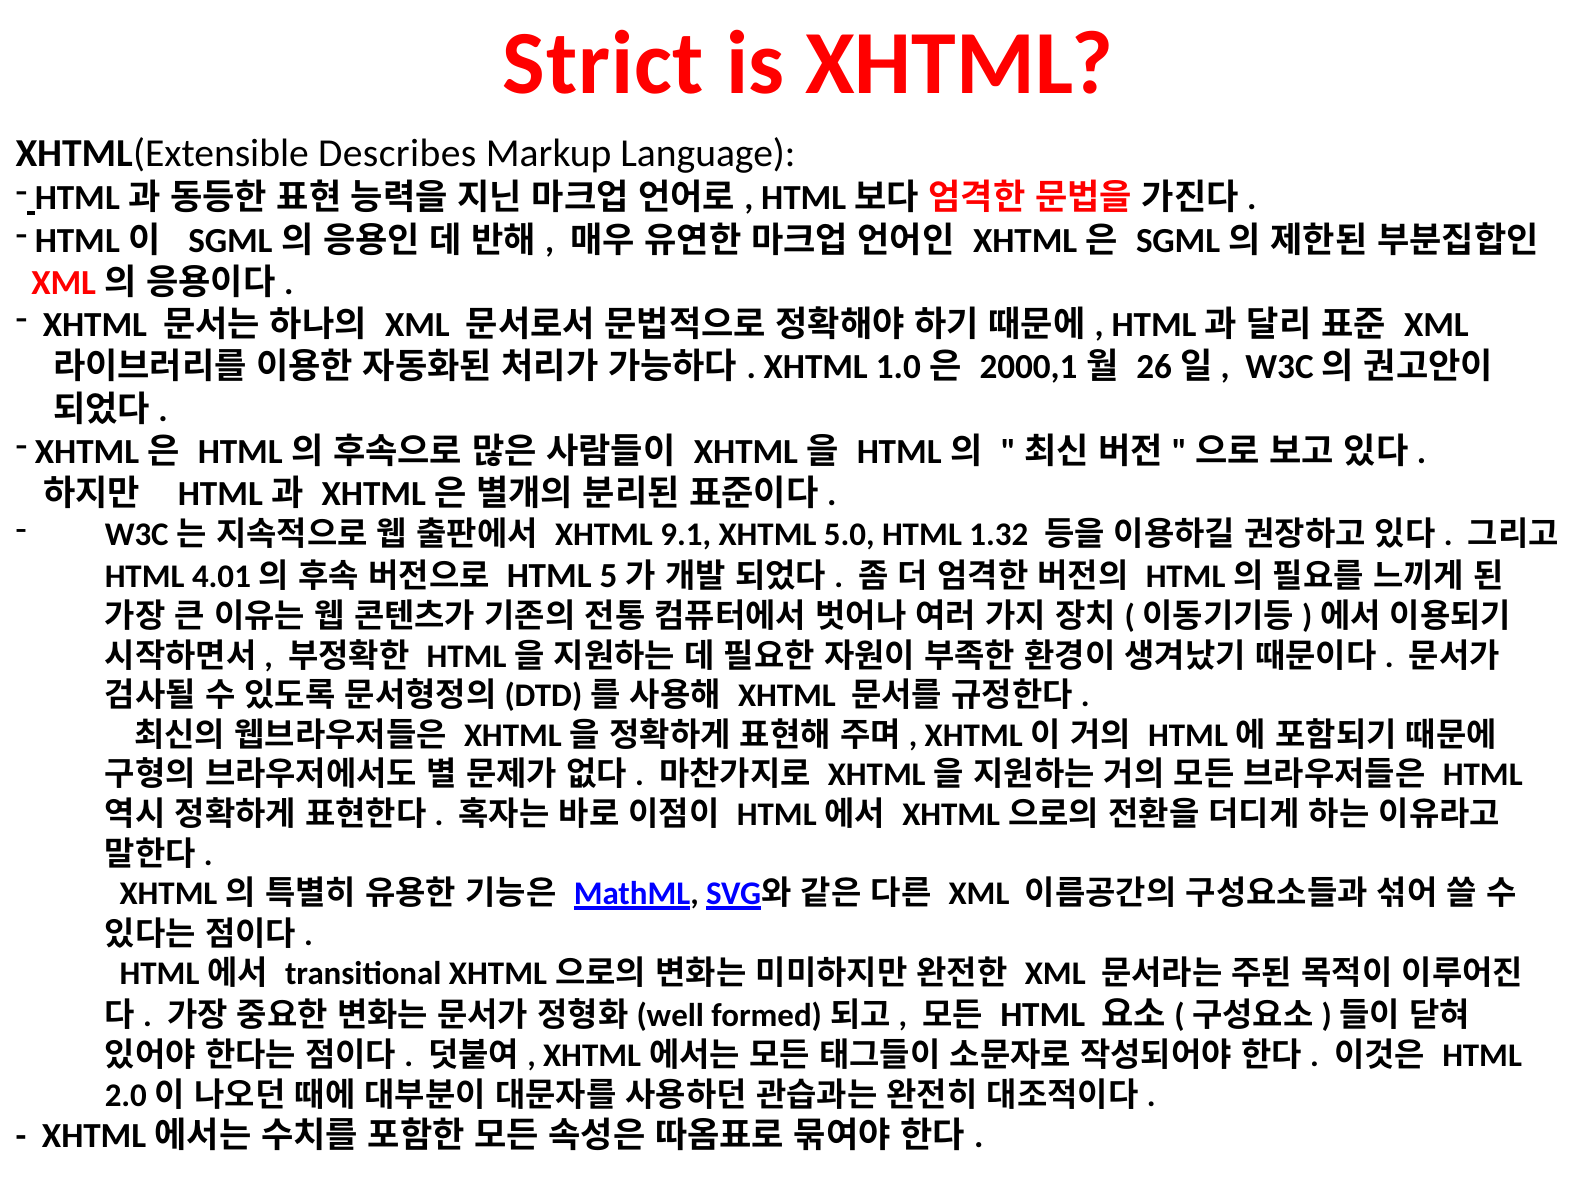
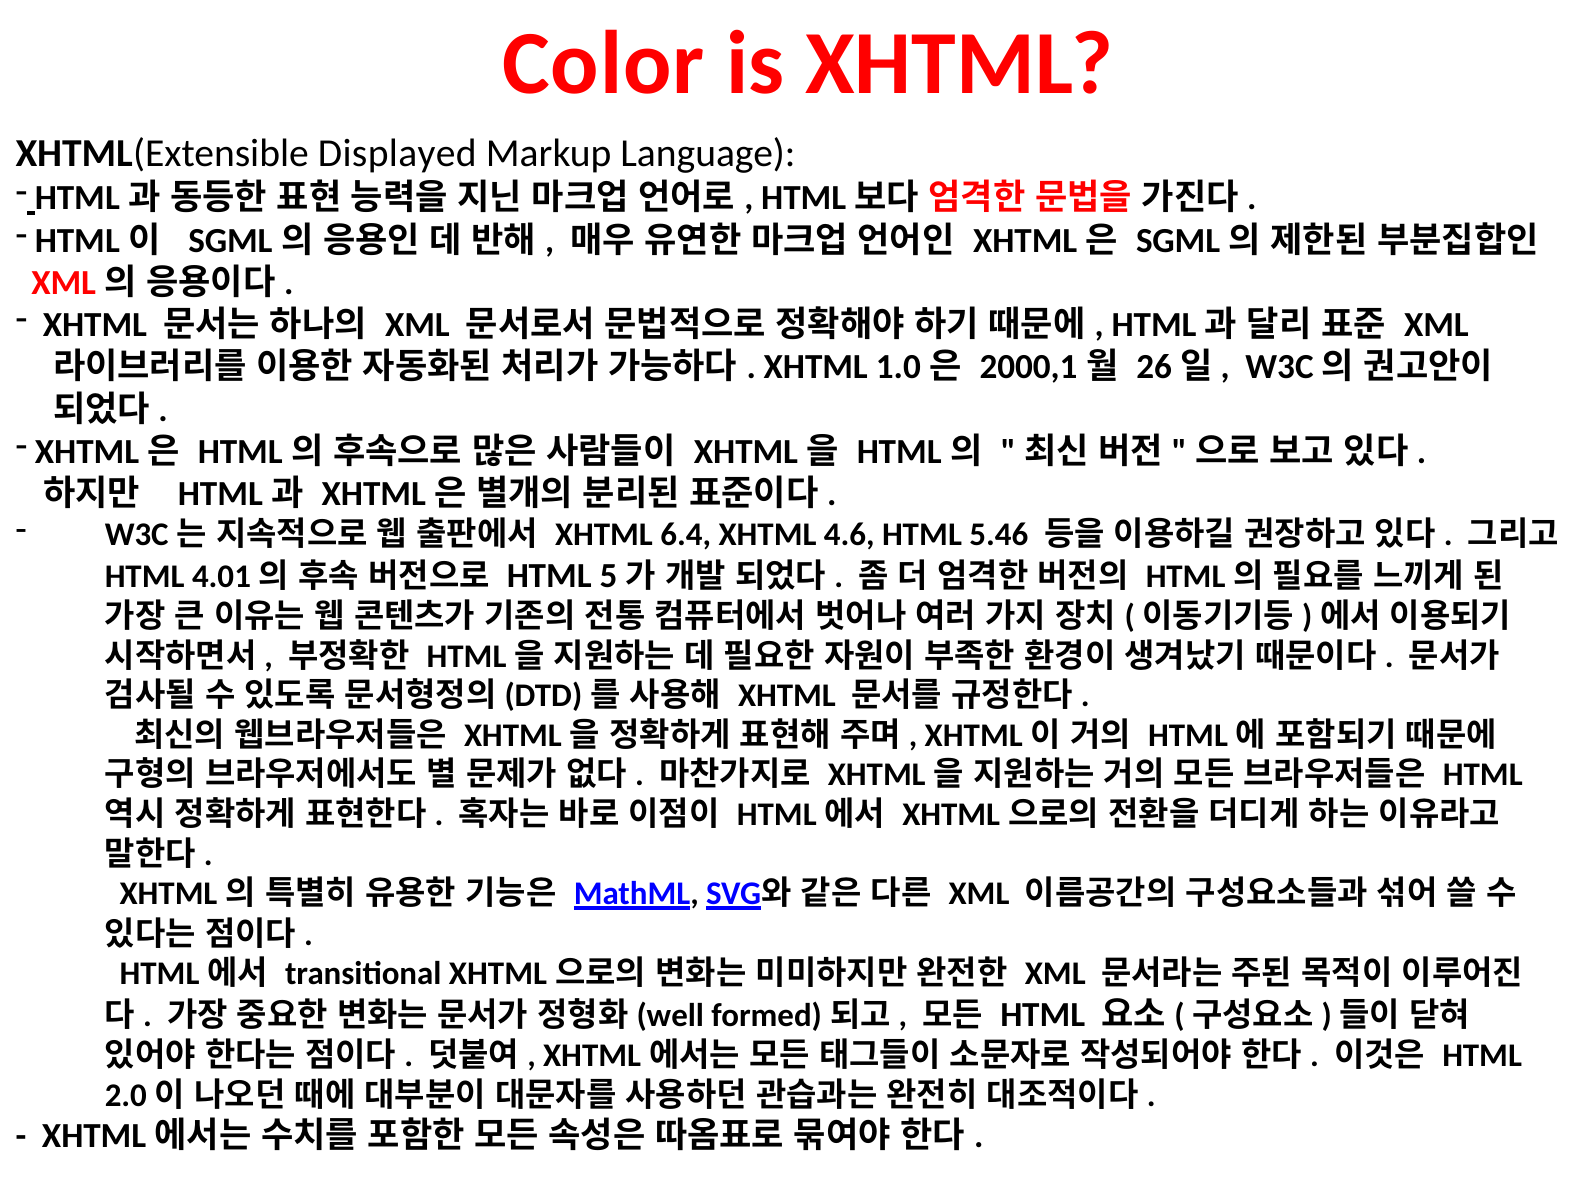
Strict: Strict -> Color
Describes: Describes -> Displayed
9.1: 9.1 -> 6.4
5.0: 5.0 -> 4.6
1.32: 1.32 -> 5.46
